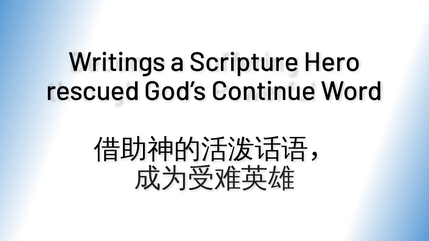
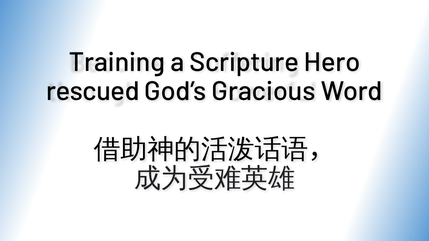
Writings: Writings -> Training
Continue: Continue -> Gracious
